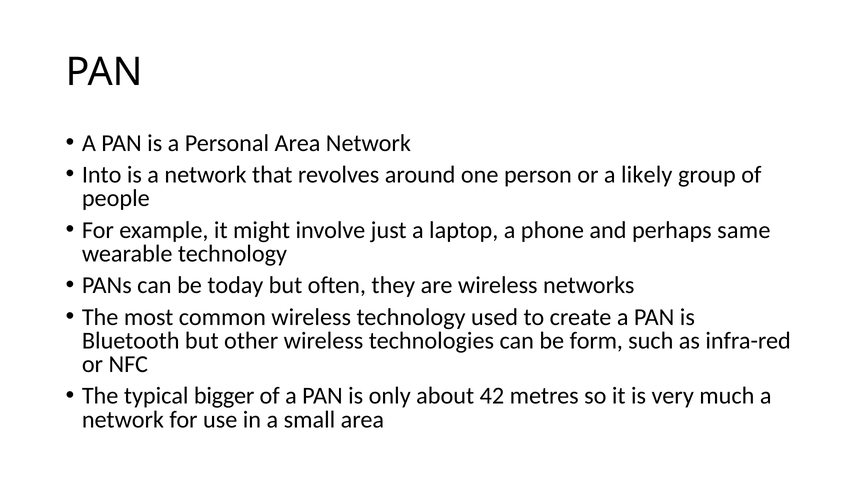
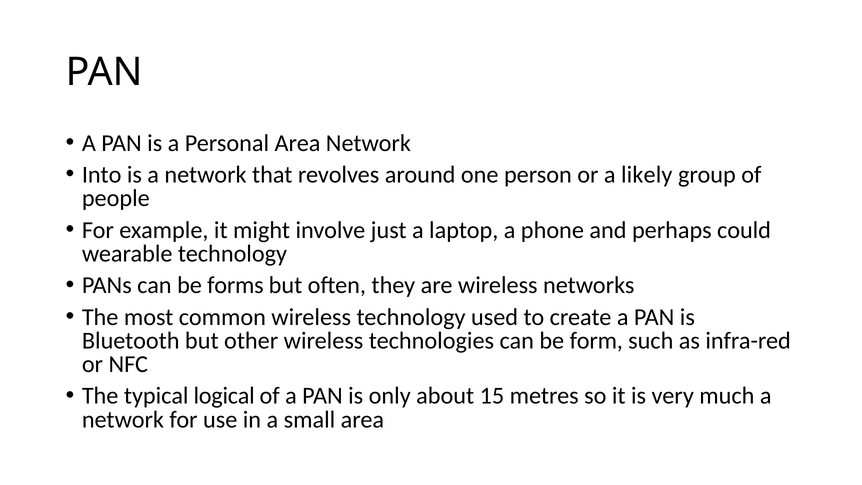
same: same -> could
today: today -> forms
bigger: bigger -> logical
42: 42 -> 15
